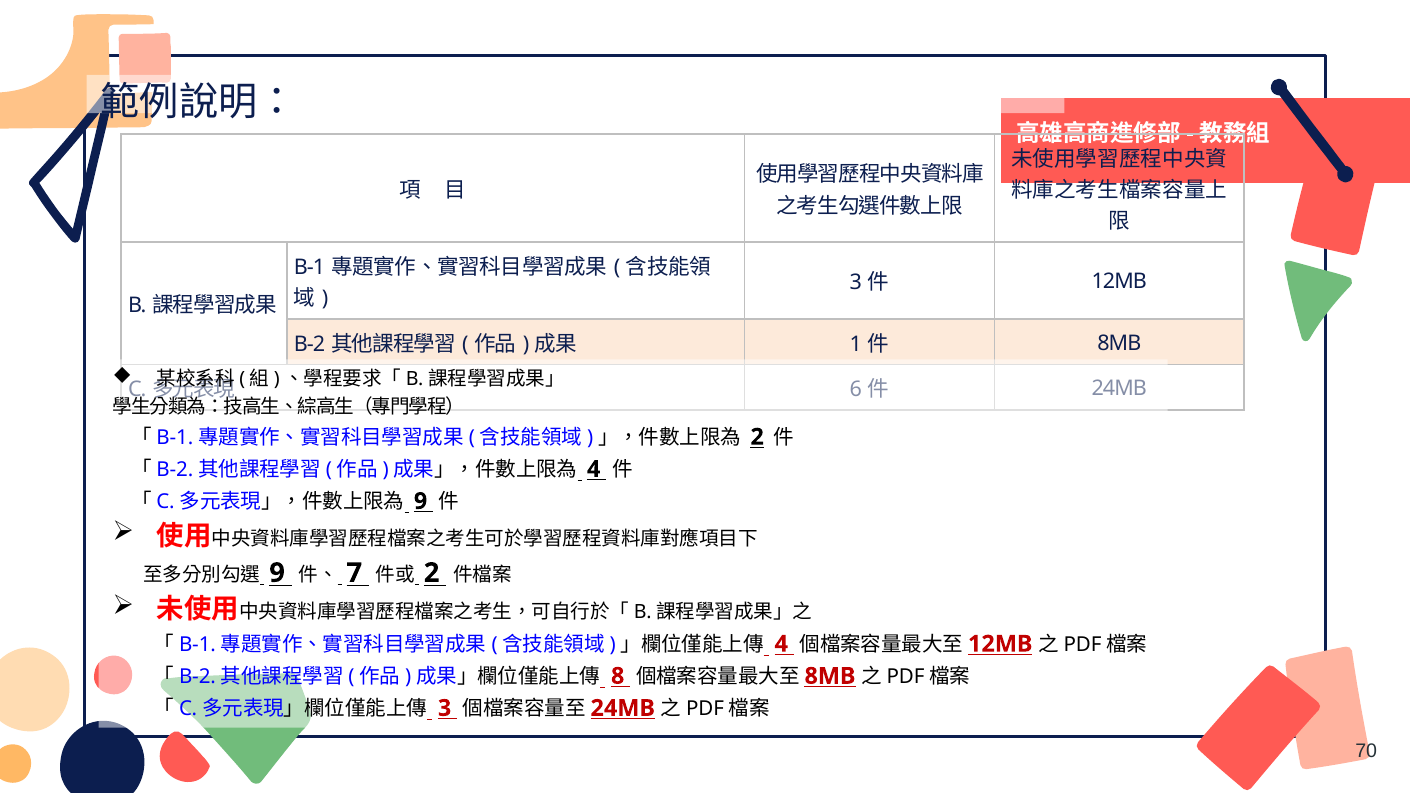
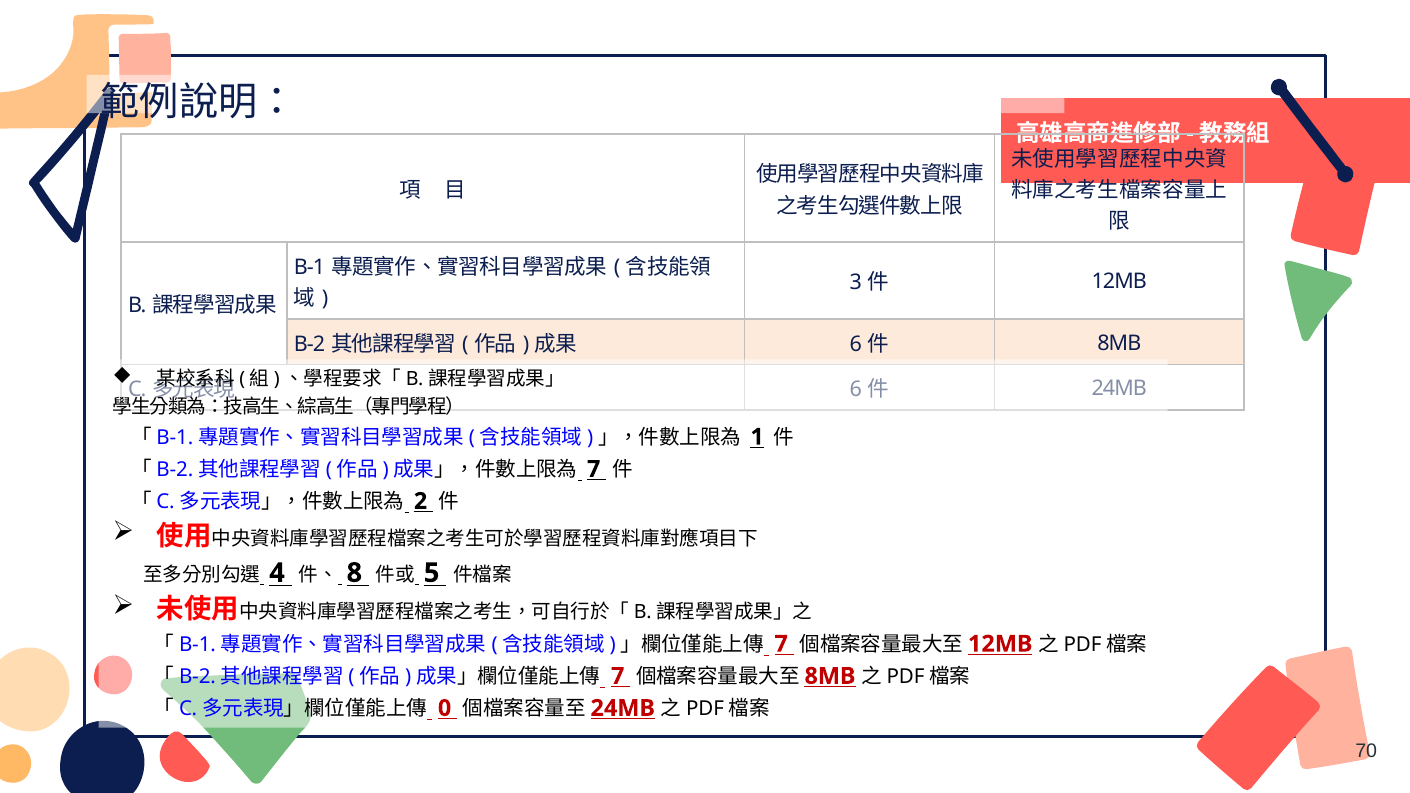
1 at (856, 344): 1 -> 6
2 at (757, 437): 2 -> 1
4 at (594, 469): 4 -> 7
9 at (421, 501): 9 -> 2
9 at (277, 573): 9 -> 4
7: 7 -> 8
2 at (432, 573): 2 -> 5
4 at (781, 644): 4 -> 7
8 at (618, 676): 8 -> 7
3 at (445, 708): 3 -> 0
